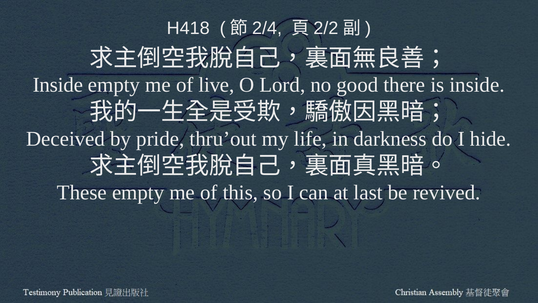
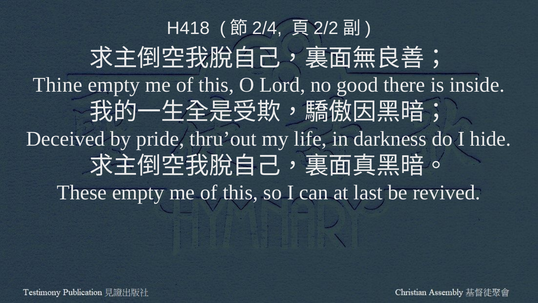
Inside at (58, 85): Inside -> Thine
live at (216, 85): live -> this
